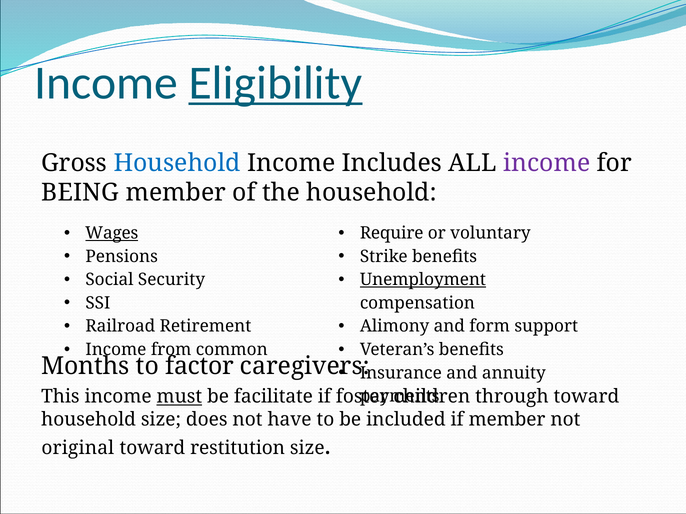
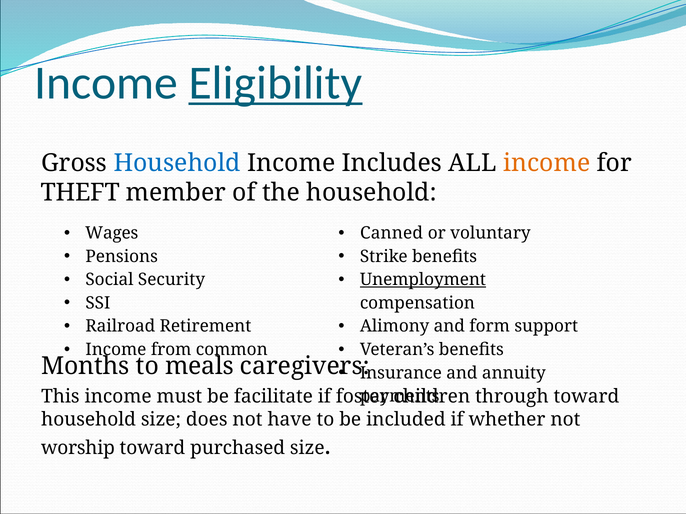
income at (547, 163) colour: purple -> orange
BEING: BEING -> THEFT
Wages underline: present -> none
Require: Require -> Canned
factor: factor -> meals
must underline: present -> none
if member: member -> whether
original: original -> worship
restitution: restitution -> purchased
